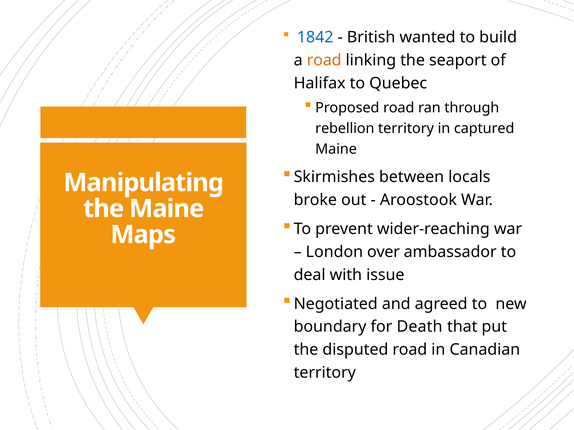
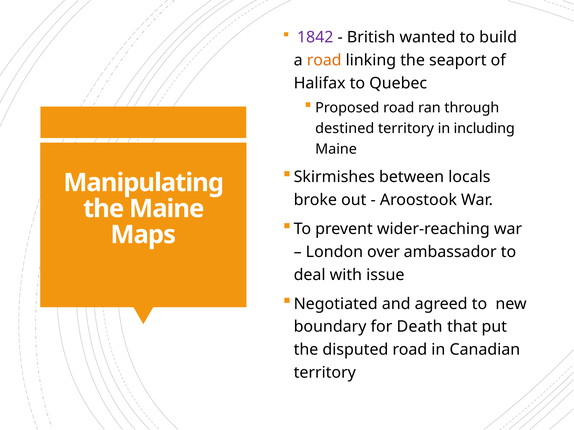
1842 colour: blue -> purple
rebellion: rebellion -> destined
captured: captured -> including
